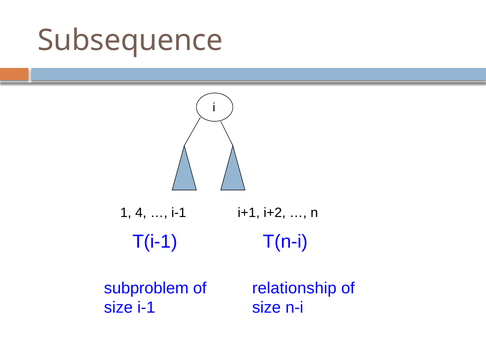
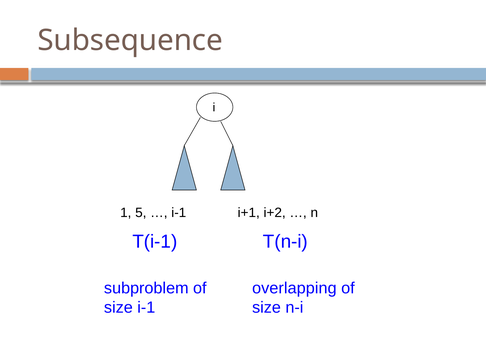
4: 4 -> 5
relationship: relationship -> overlapping
